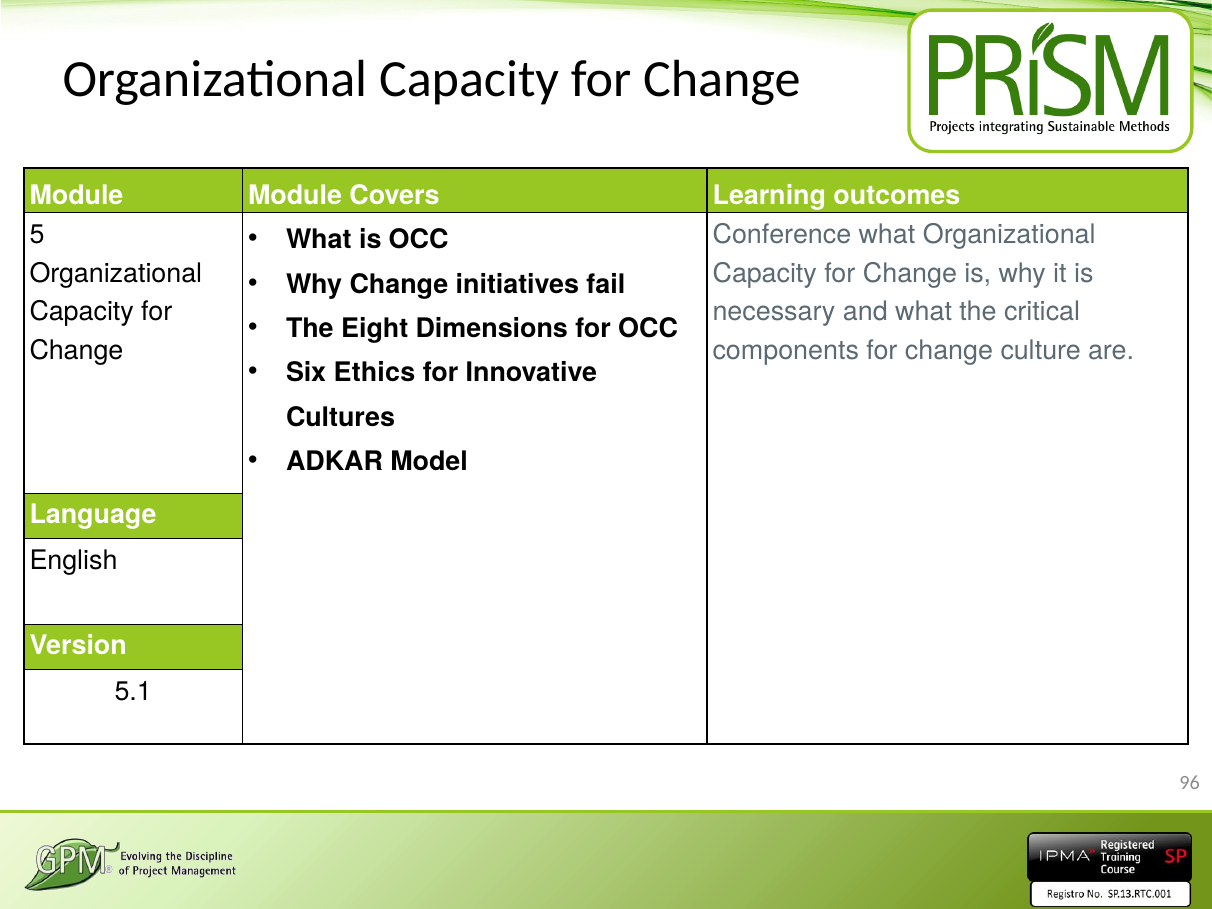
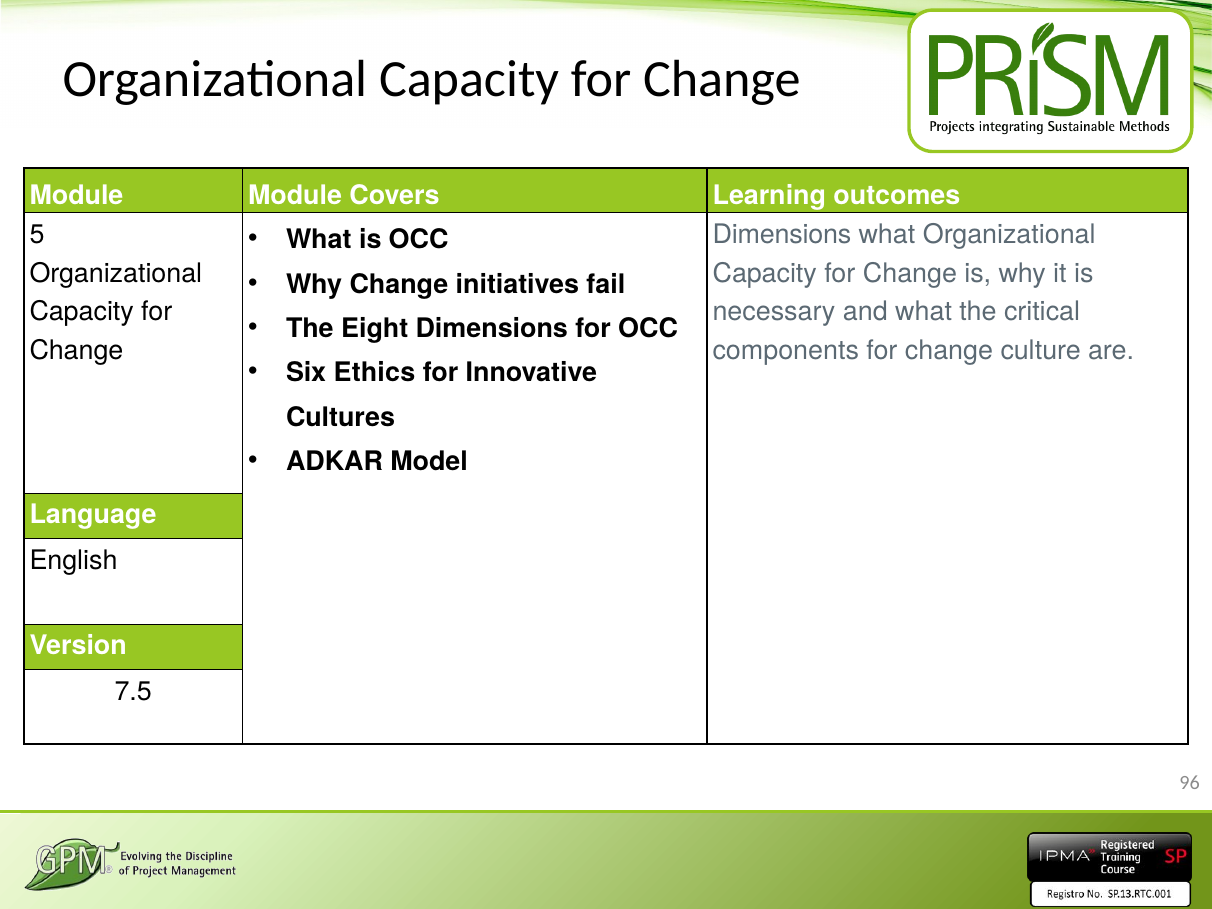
Conference at (782, 235): Conference -> Dimensions
5.1: 5.1 -> 7.5
